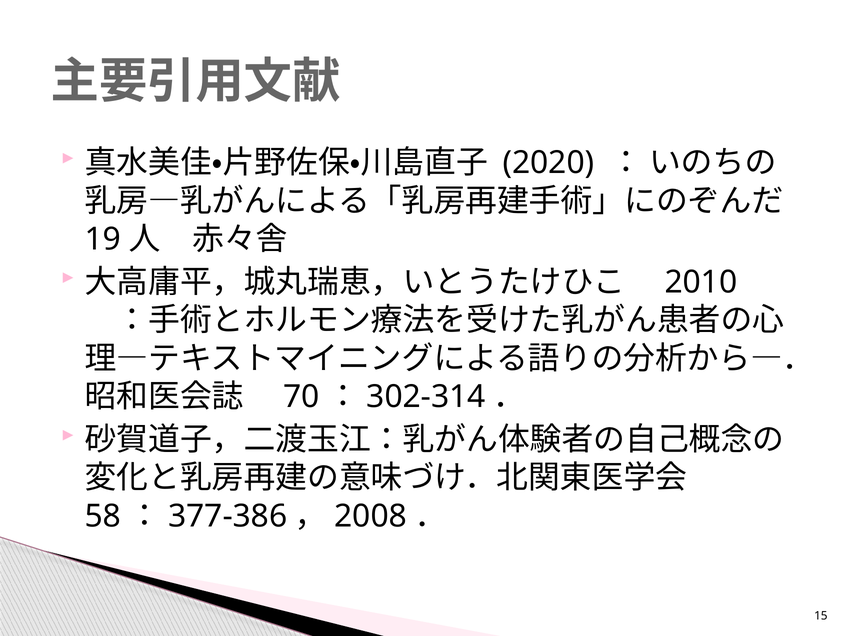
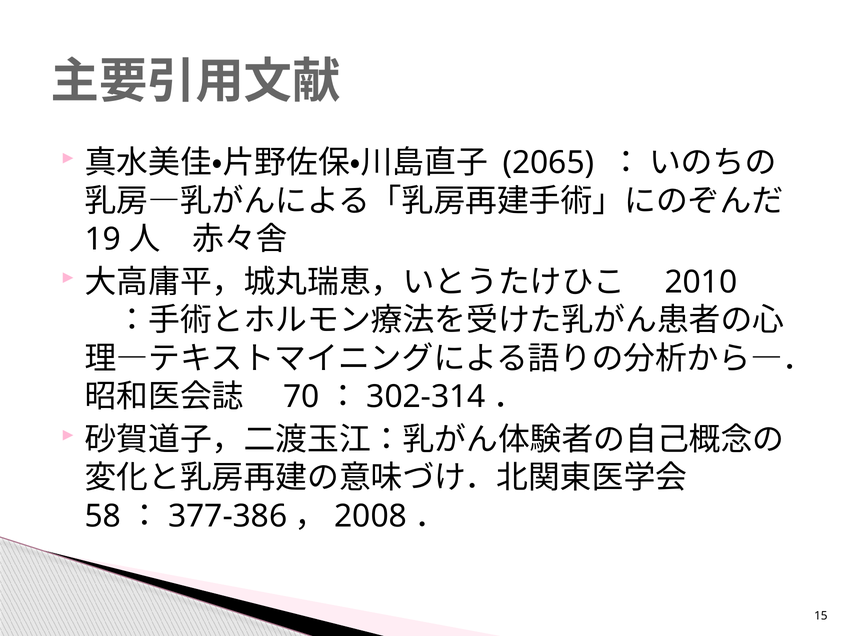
2020: 2020 -> 2065
